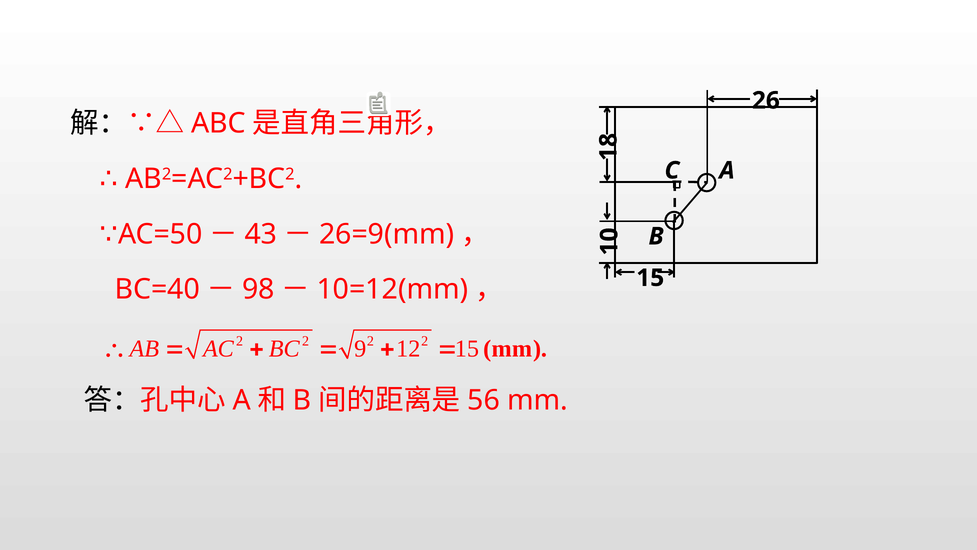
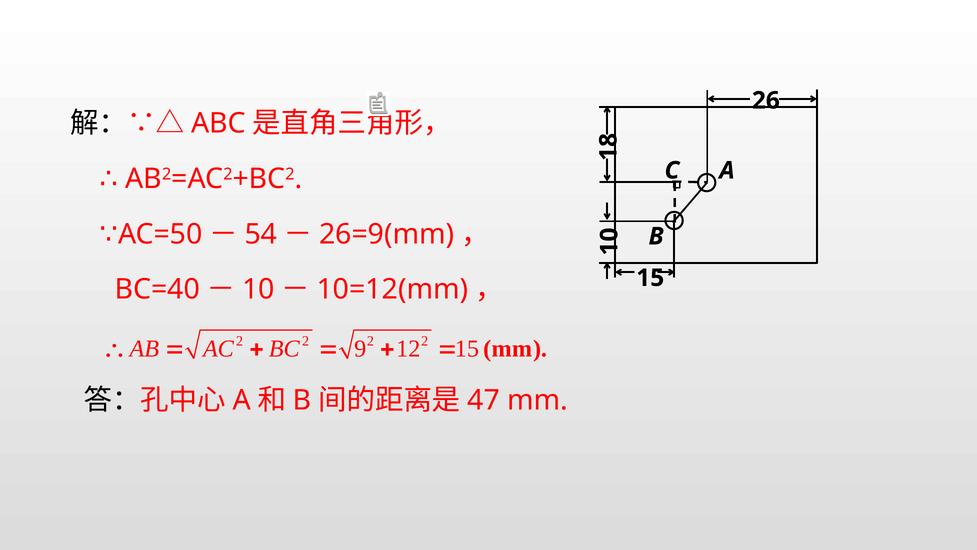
43: 43 -> 54
98: 98 -> 10
56: 56 -> 47
